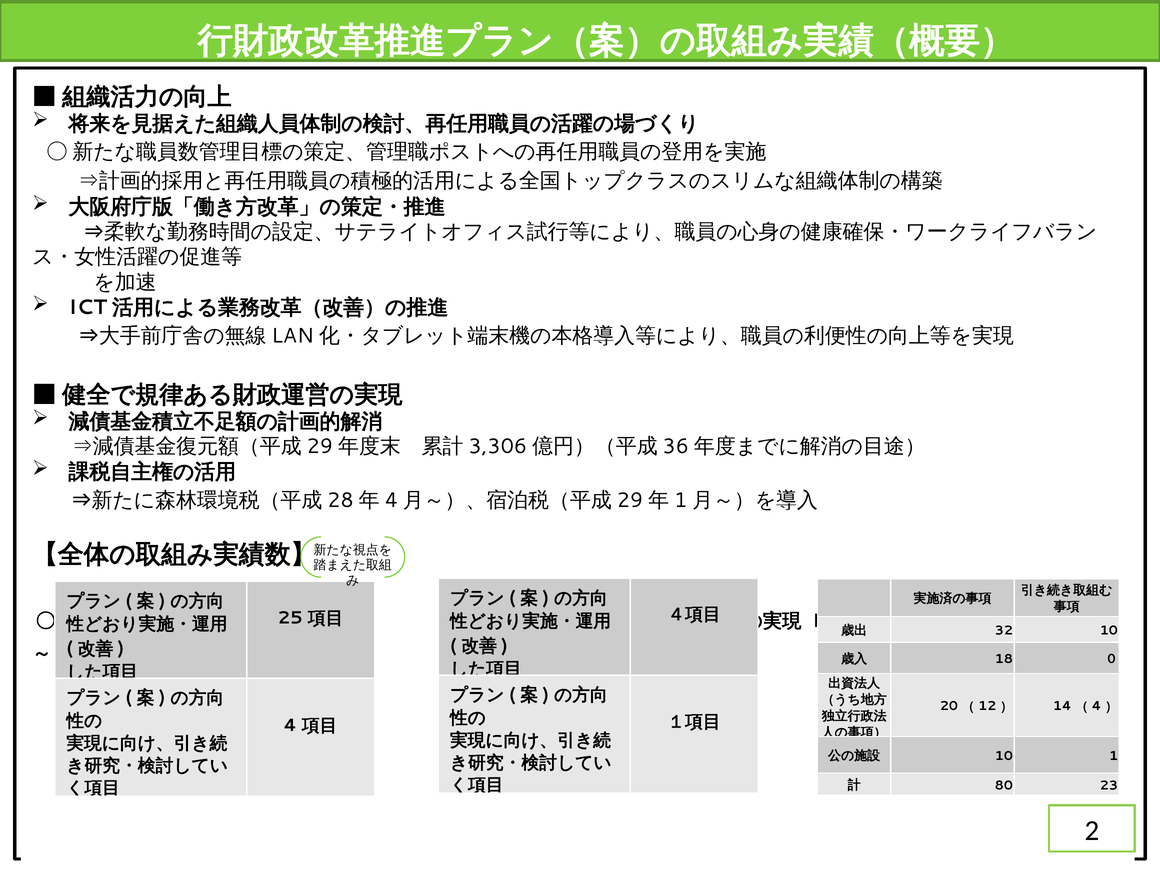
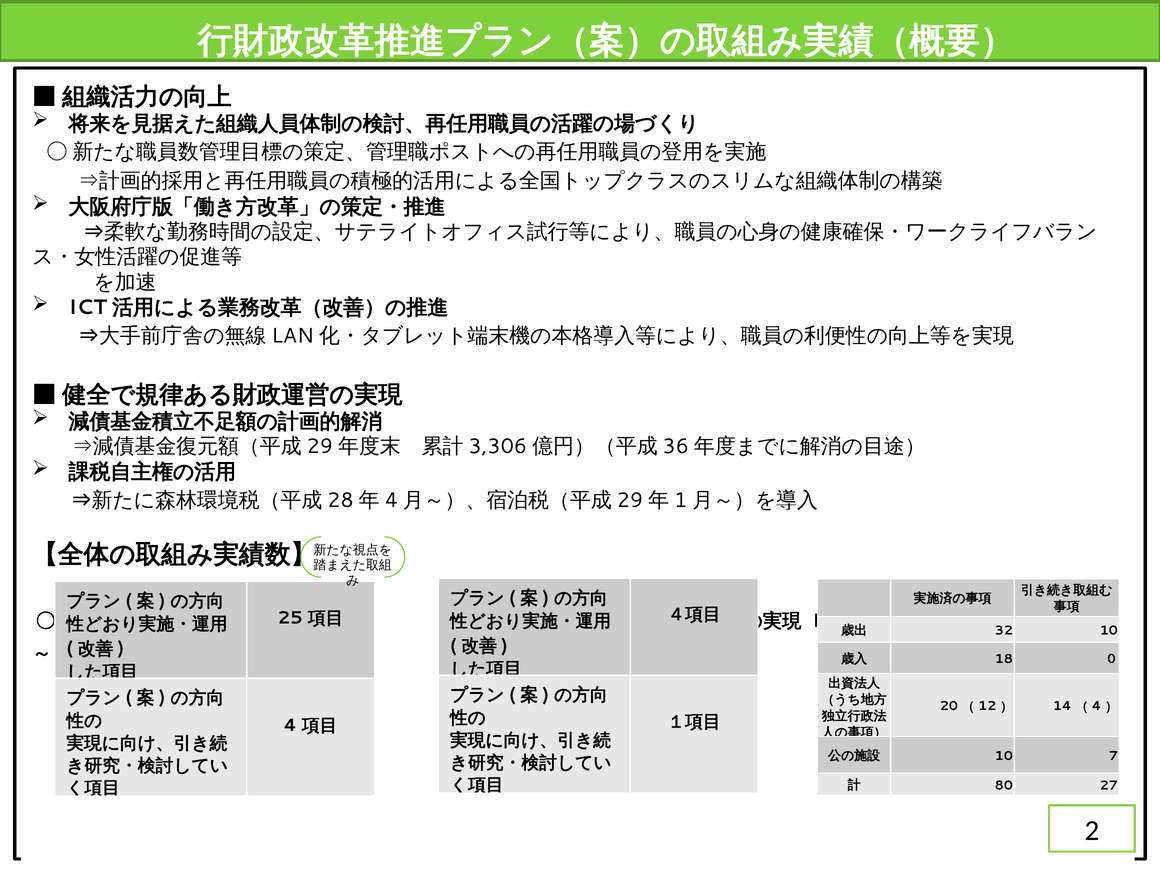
1: 1 -> 7
23: 23 -> 27
